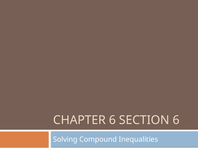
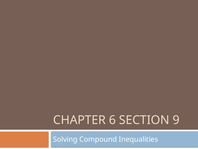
SECTION 6: 6 -> 9
